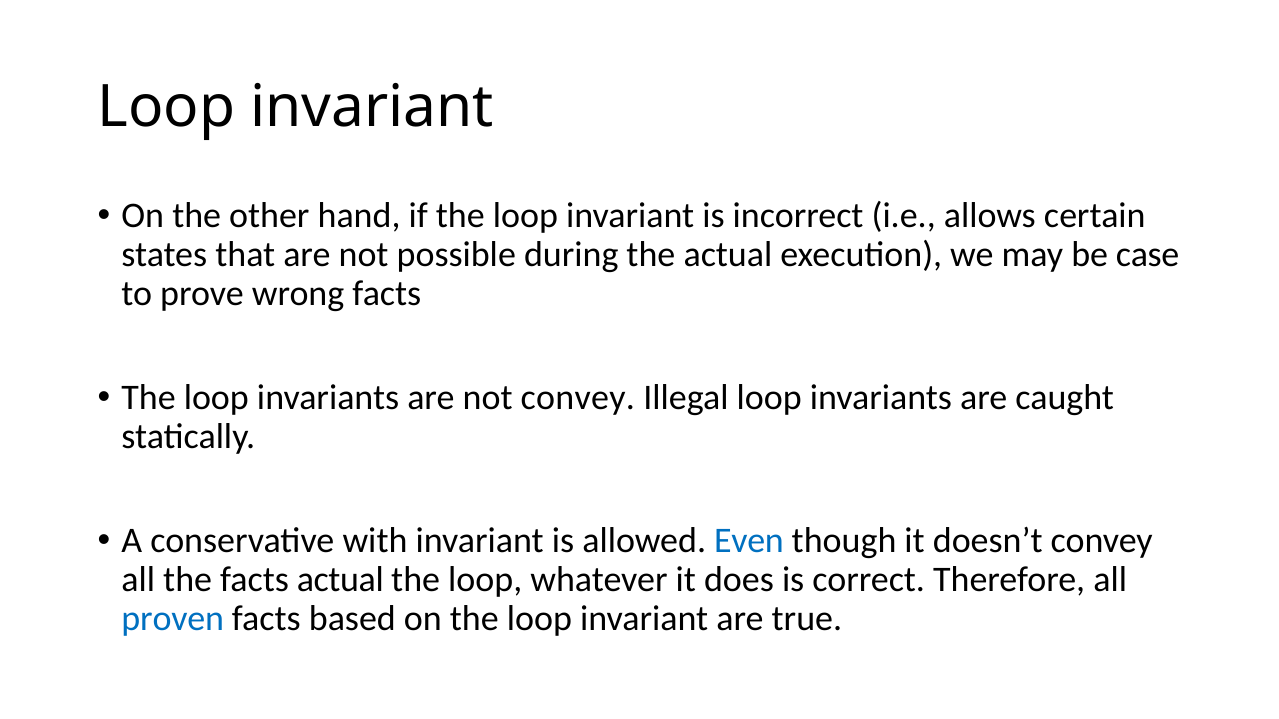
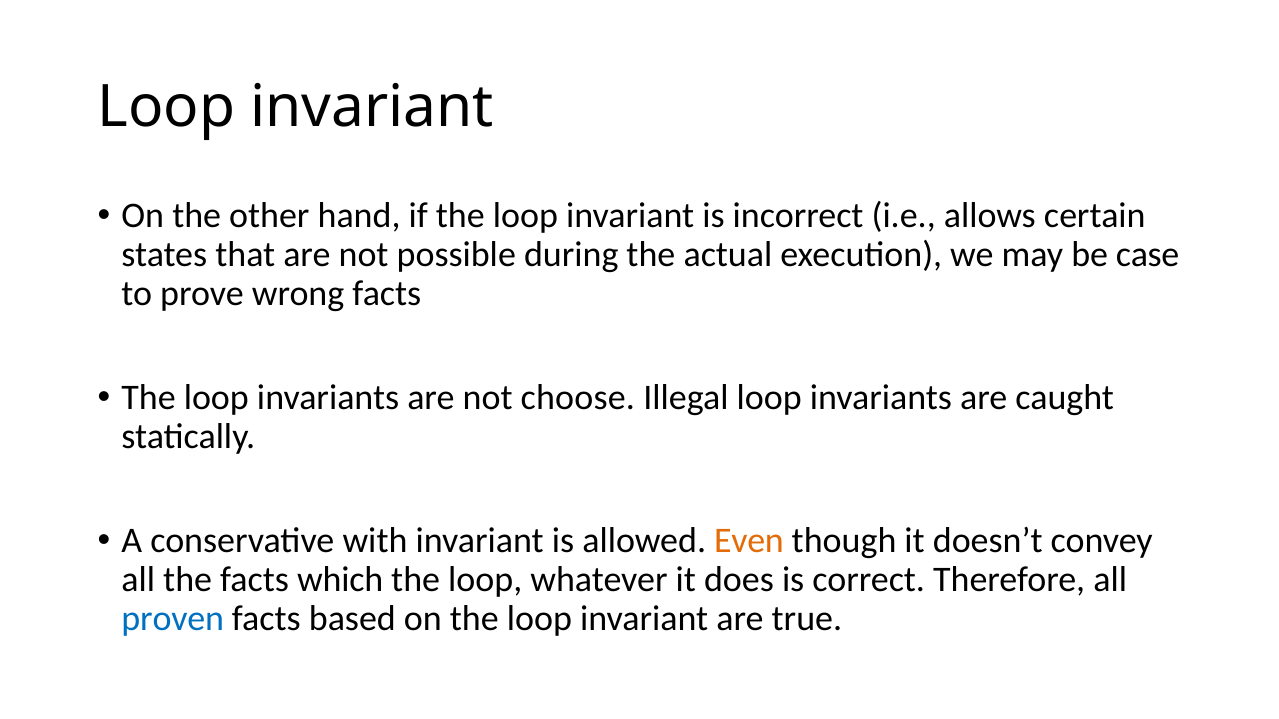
not convey: convey -> choose
Even colour: blue -> orange
facts actual: actual -> which
